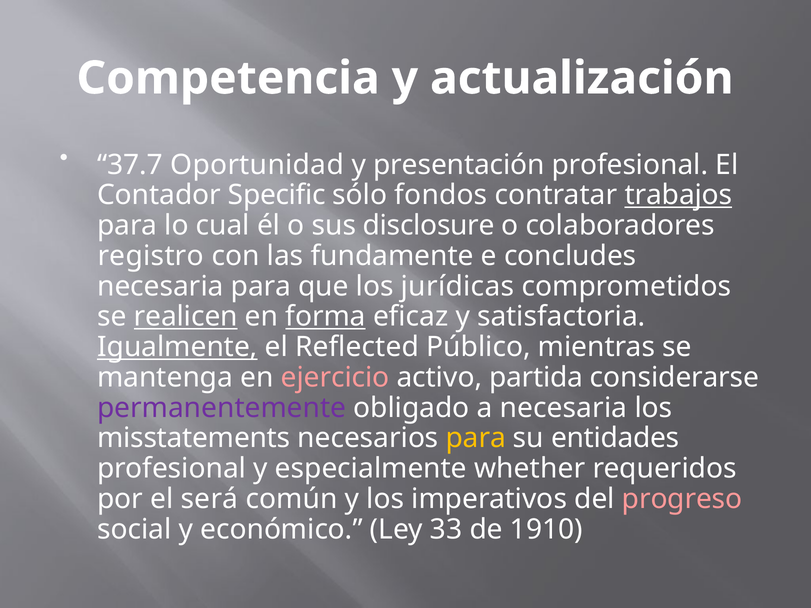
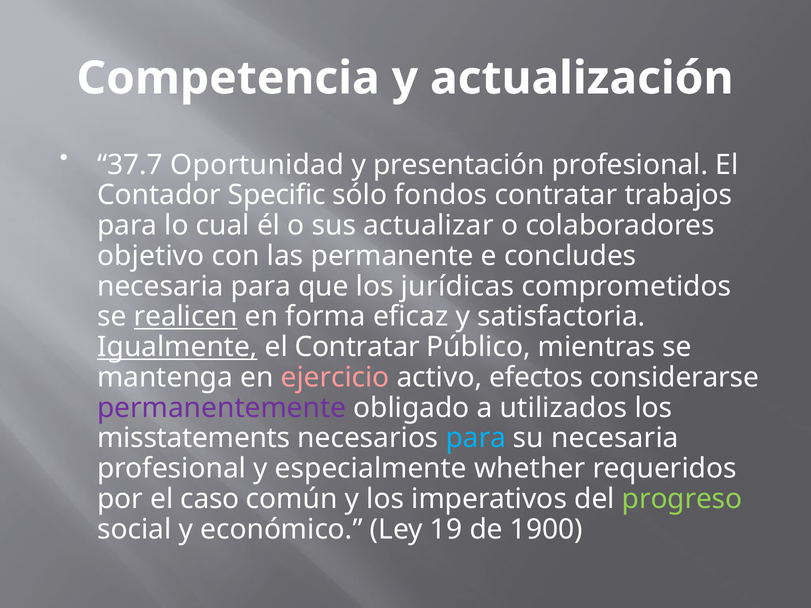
trabajos underline: present -> none
disclosure: disclosure -> actualizar
registro: registro -> objetivo
fundamente: fundamente -> permanente
forma underline: present -> none
el Reflected: Reflected -> Contratar
partida: partida -> efectos
a necesaria: necesaria -> utilizados
para at (476, 438) colour: yellow -> light blue
su entidades: entidades -> necesaria
será: será -> caso
progreso colour: pink -> light green
33: 33 -> 19
1910: 1910 -> 1900
